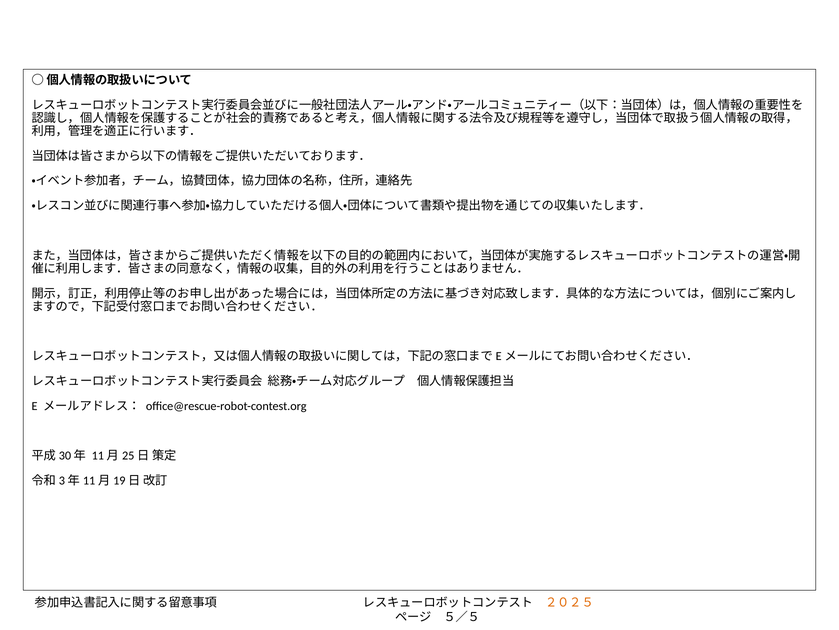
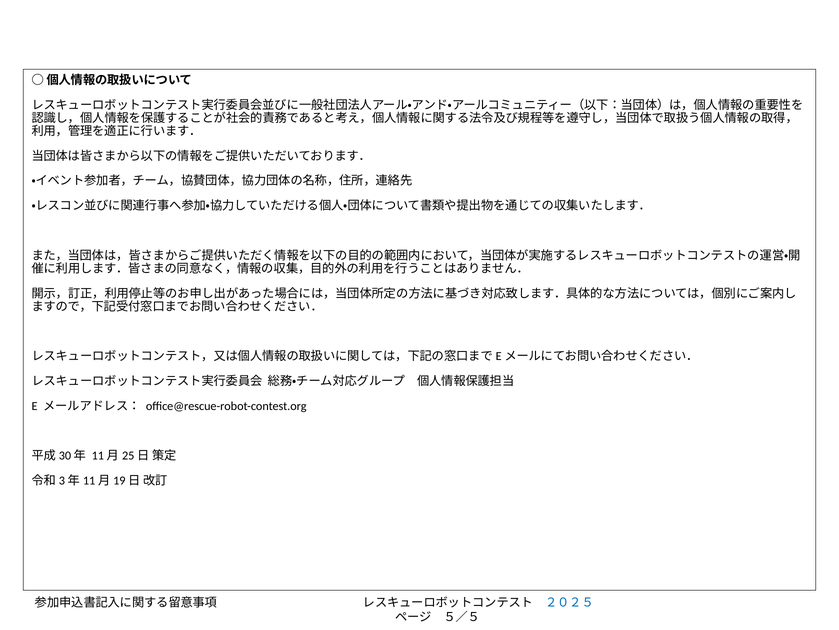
２０２５ colour: orange -> blue
